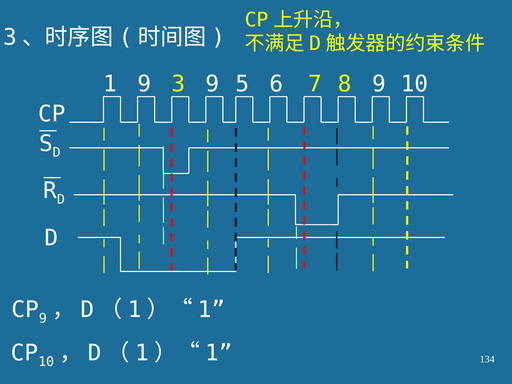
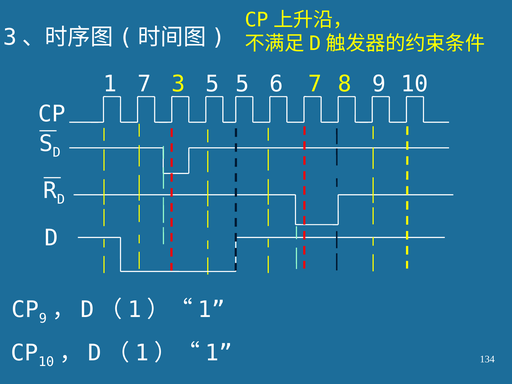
1 9: 9 -> 7
3 9: 9 -> 5
